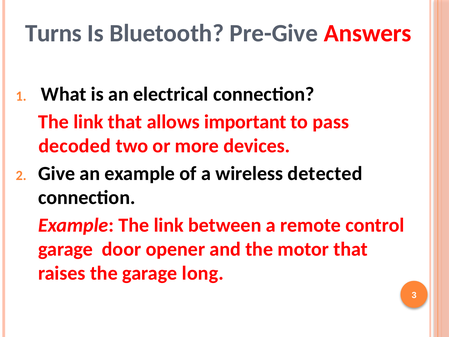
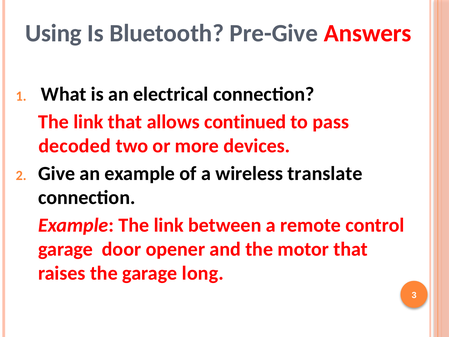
Turns: Turns -> Using
important: important -> continued
detected: detected -> translate
